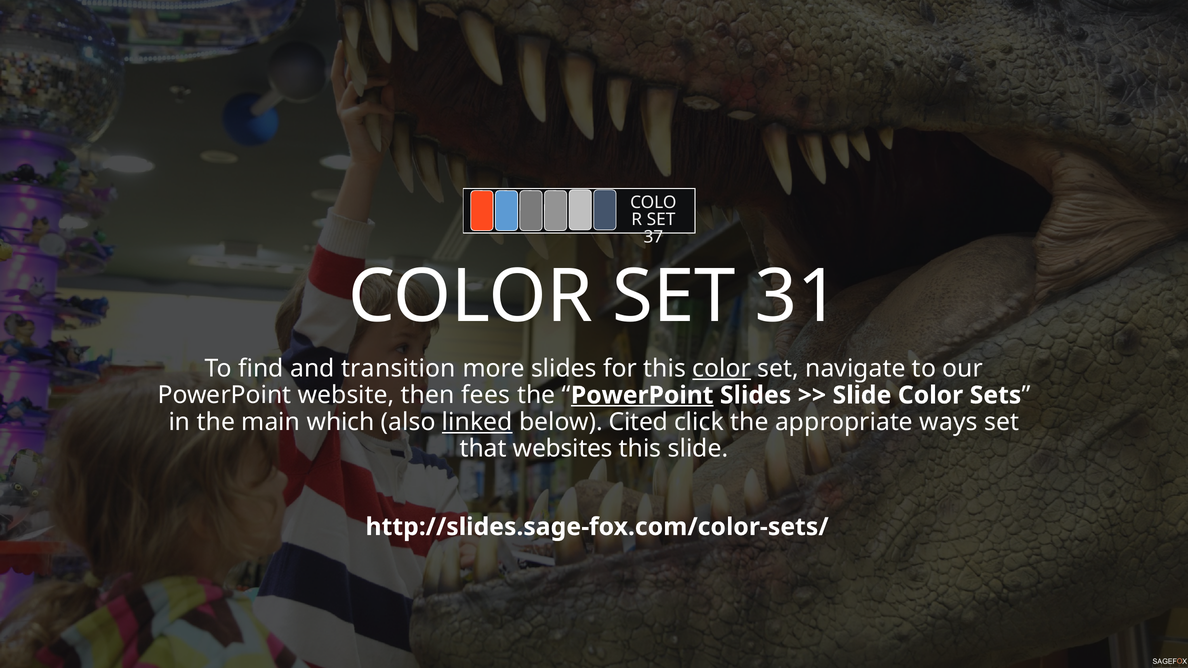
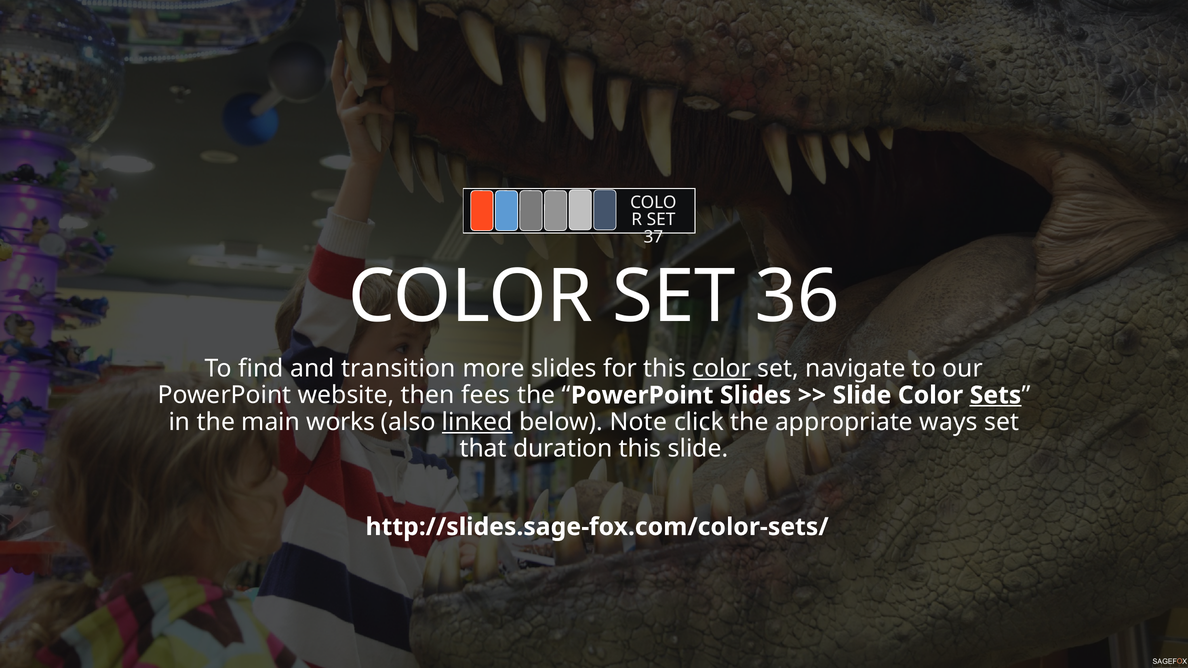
31: 31 -> 36
PowerPoint at (642, 395) underline: present -> none
Sets underline: none -> present
which: which -> works
Cited: Cited -> Note
websites: websites -> duration
